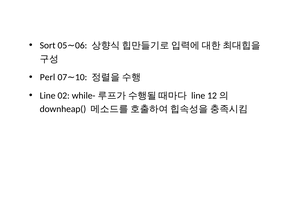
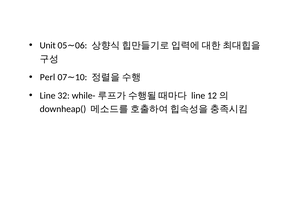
Sort: Sort -> Unit
02: 02 -> 32
